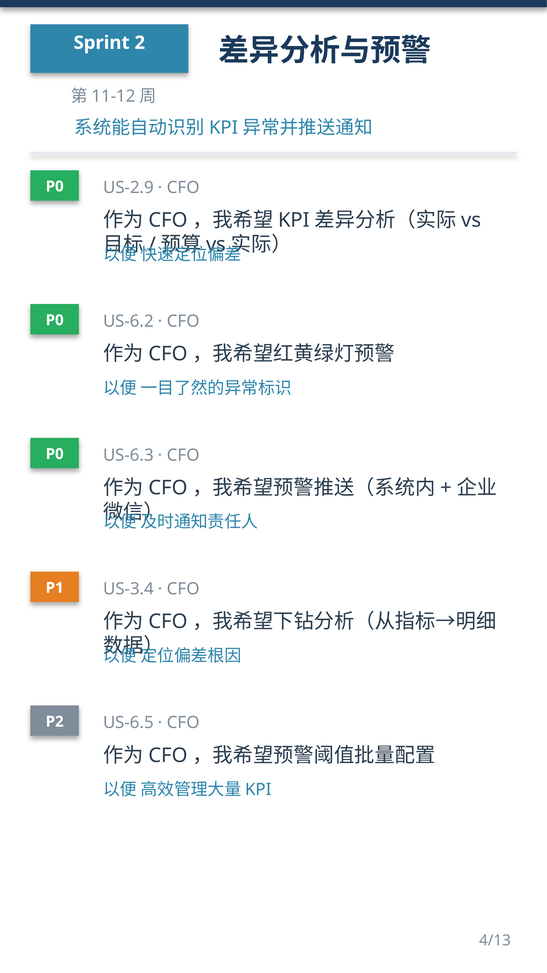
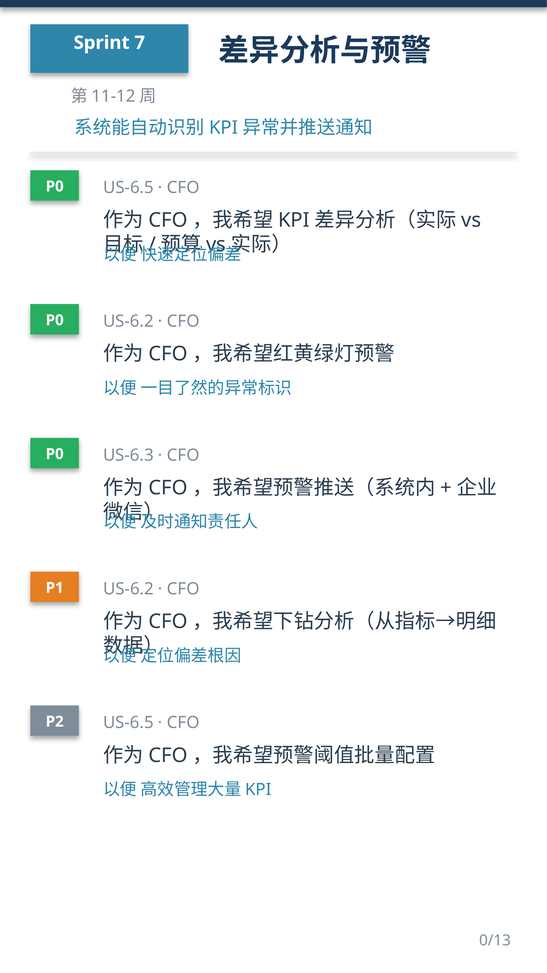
2: 2 -> 7
P0 US-2.9: US-2.9 -> US-6.5
P1 US-3.4: US-3.4 -> US-6.2
4/13: 4/13 -> 0/13
